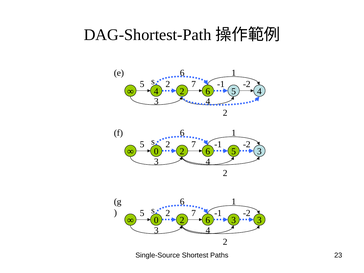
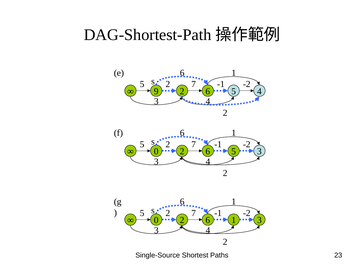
4 at (156, 91): 4 -> 9
0 3: 3 -> 1
